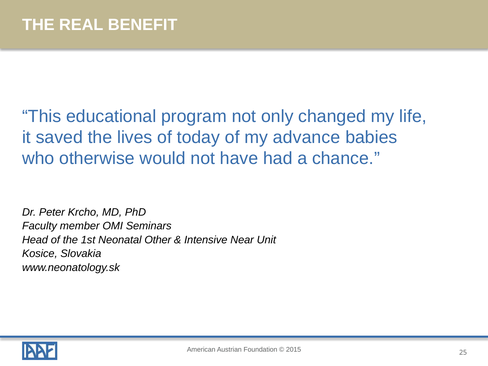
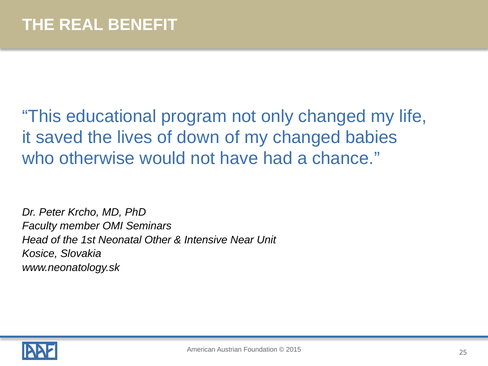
today: today -> down
my advance: advance -> changed
